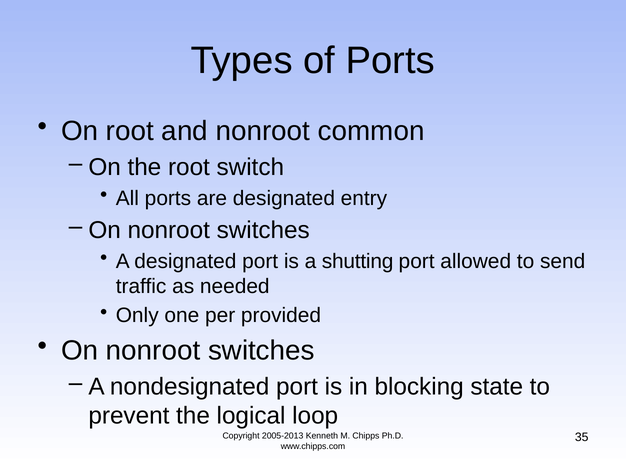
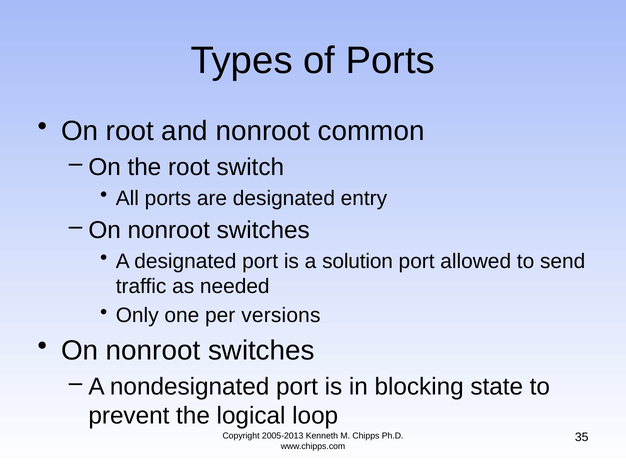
shutting: shutting -> solution
provided: provided -> versions
